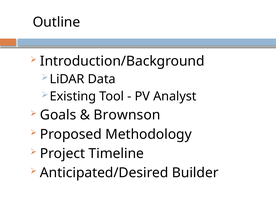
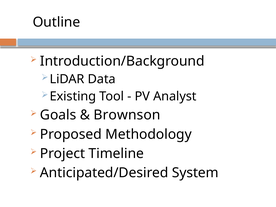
Builder: Builder -> System
